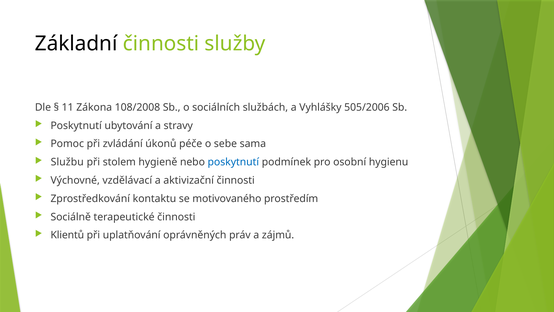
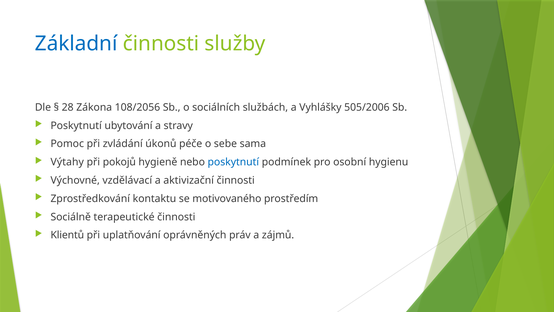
Základní colour: black -> blue
11: 11 -> 28
108/2008: 108/2008 -> 108/2056
Službu: Službu -> Výtahy
stolem: stolem -> pokojů
